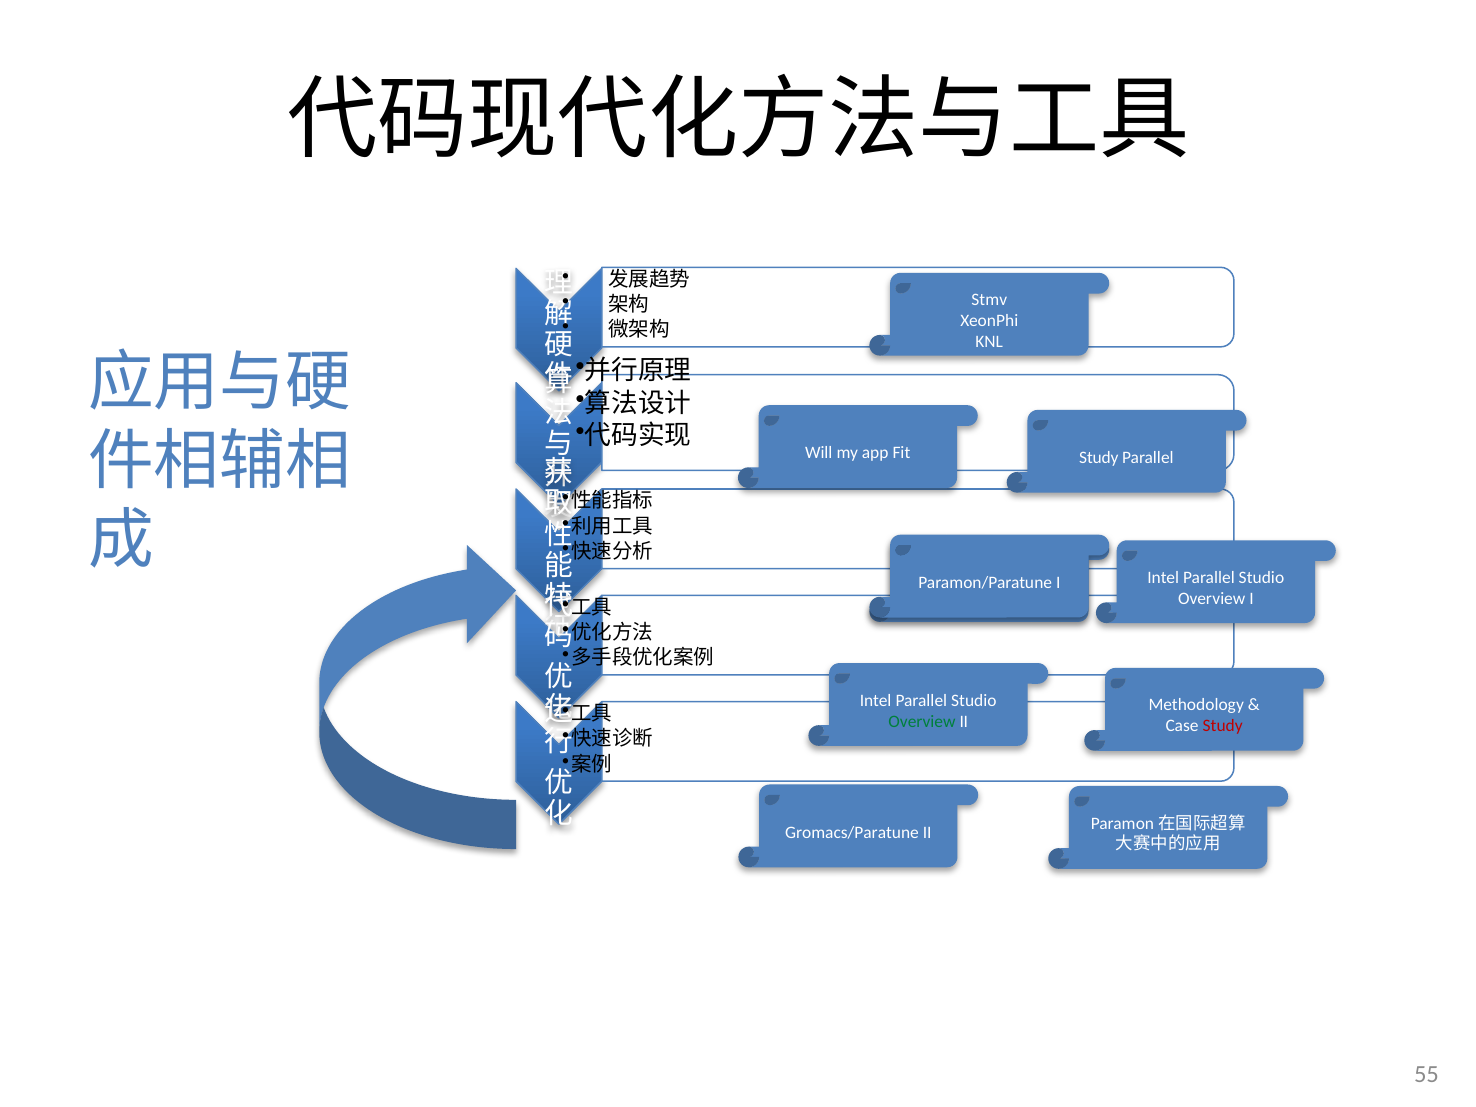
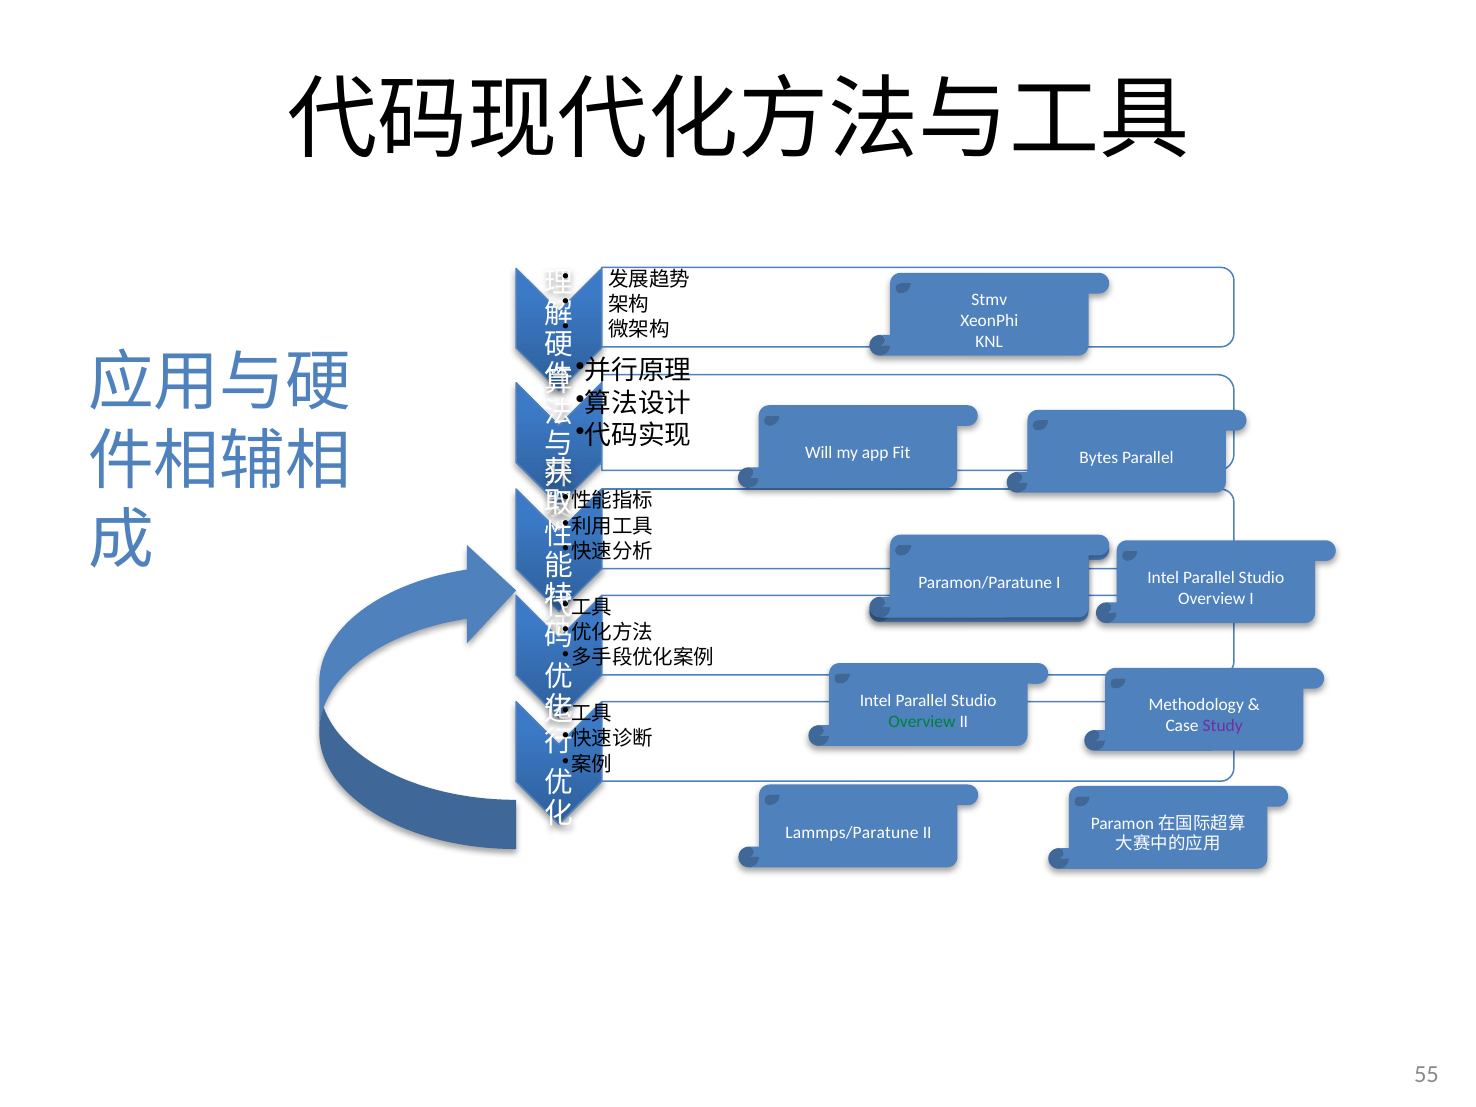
Fit Study: Study -> Bytes
Study at (1223, 726) colour: red -> purple
Gromacs/Paratune: Gromacs/Paratune -> Lammps/Paratune
